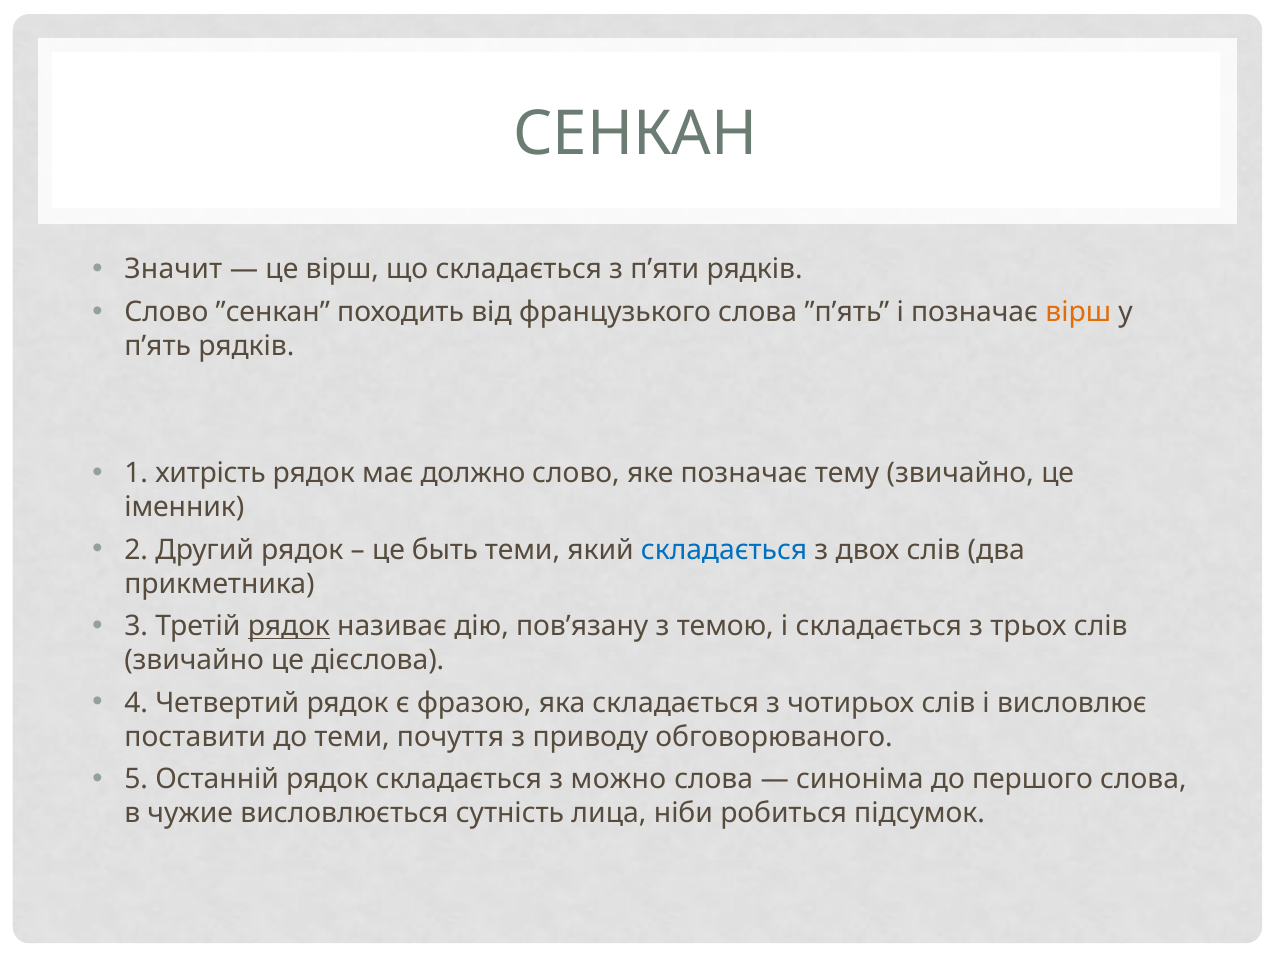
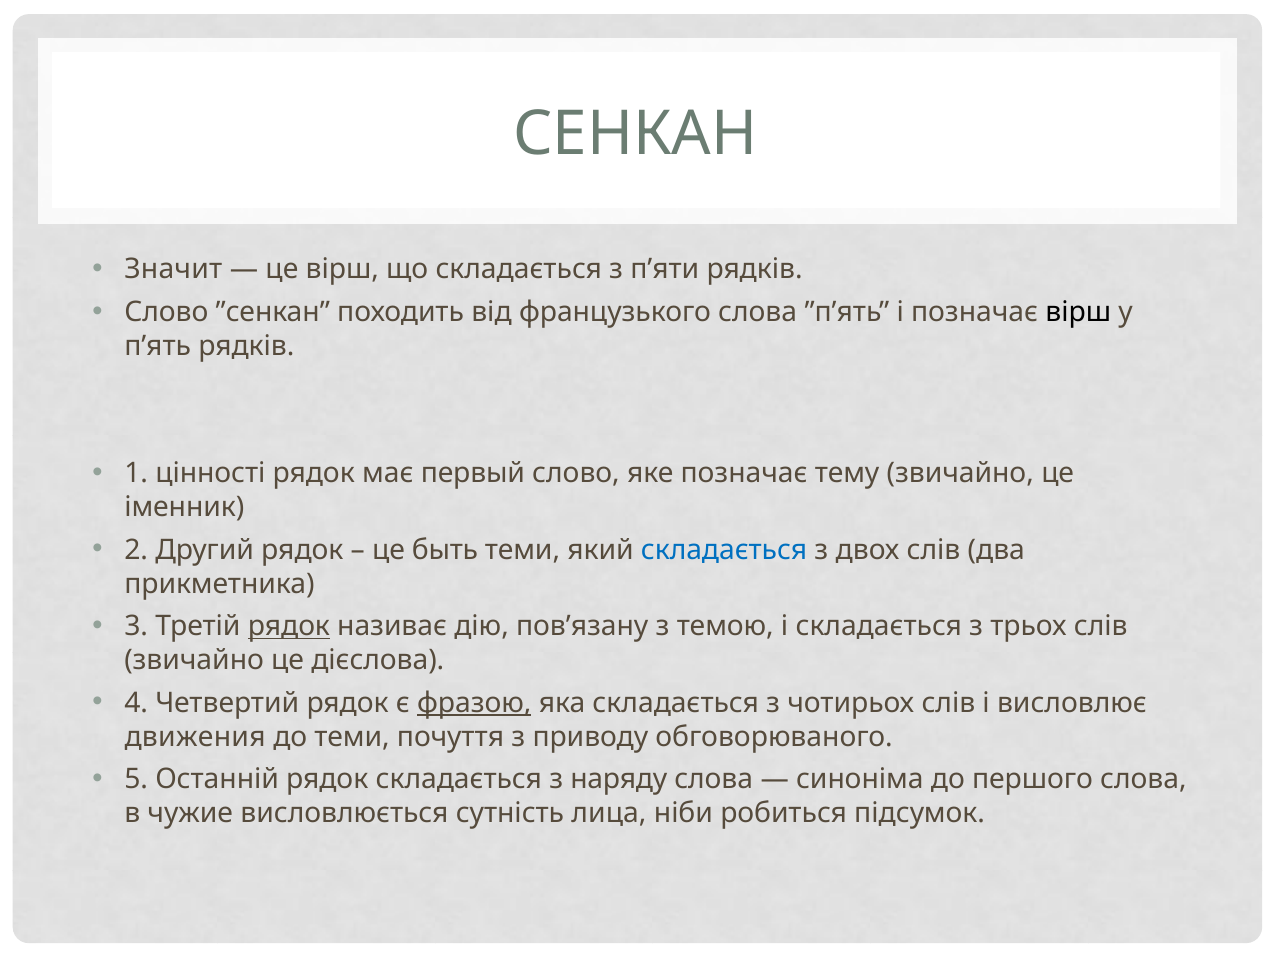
вірш at (1078, 312) colour: orange -> black
хитрість: хитрість -> цінності
должно: должно -> первый
фразою underline: none -> present
поставити: поставити -> движения
можно: можно -> наряду
